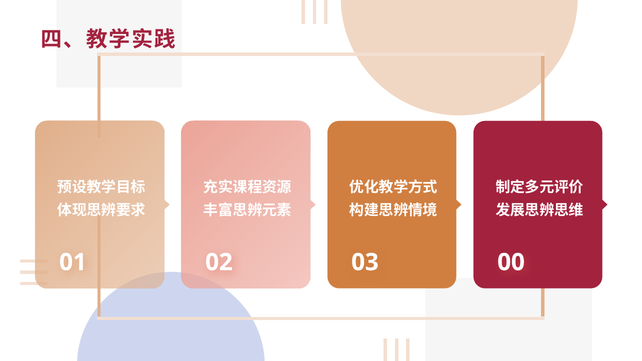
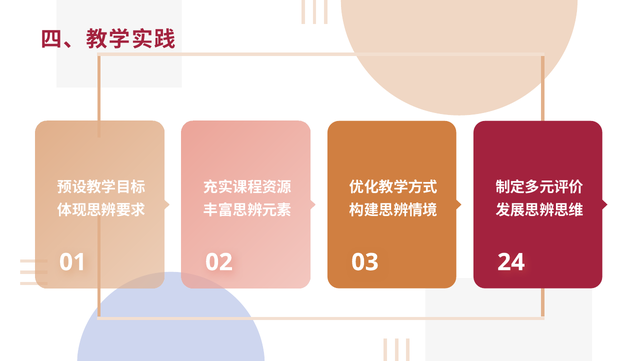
00: 00 -> 24
